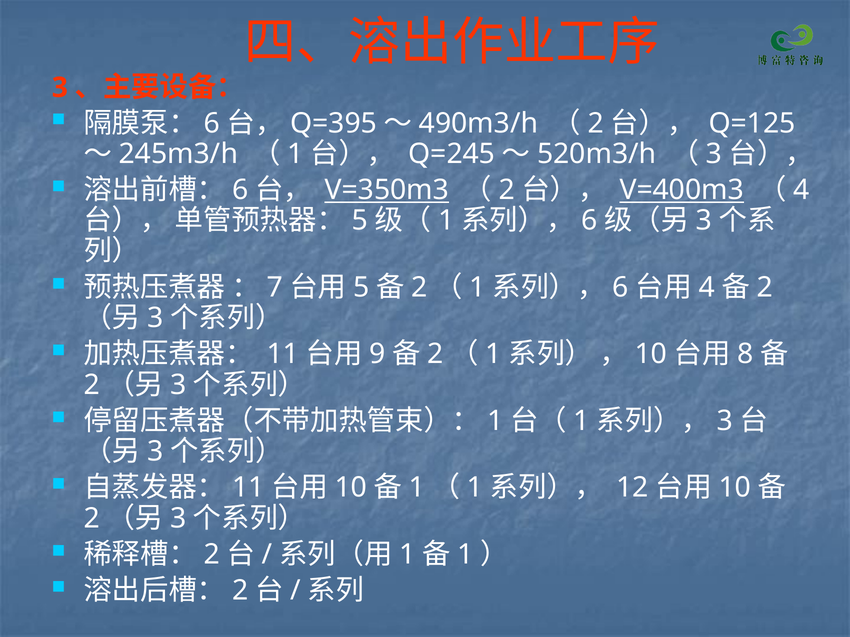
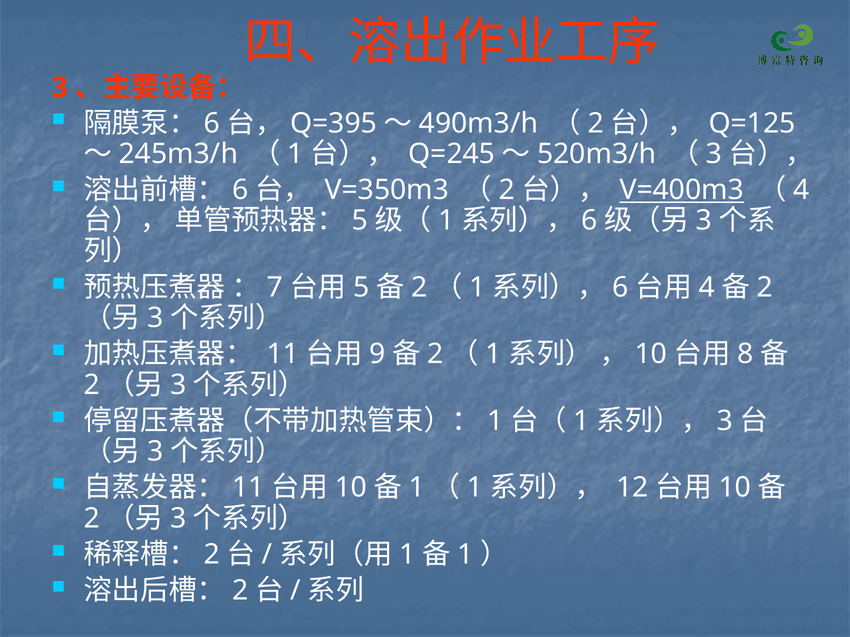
V=350m3 underline: present -> none
